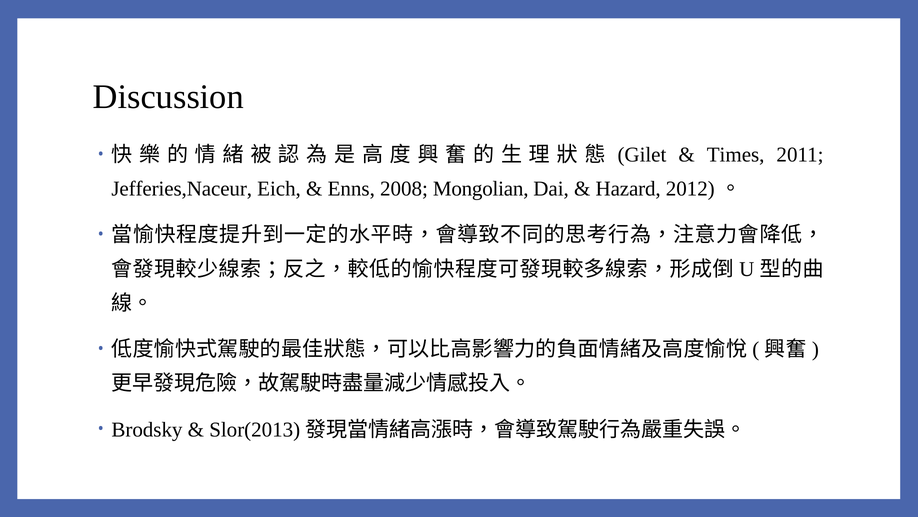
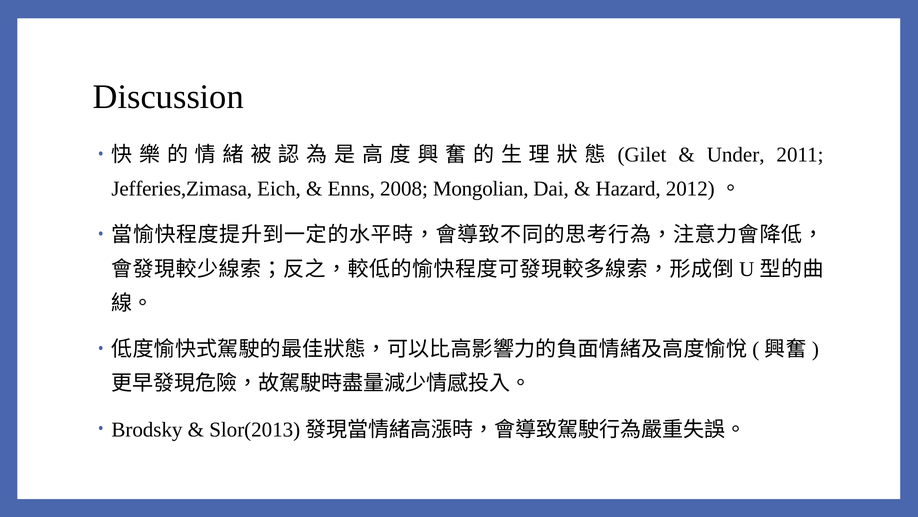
Times: Times -> Under
Jefferies,Naceur: Jefferies,Naceur -> Jefferies,Zimasa
